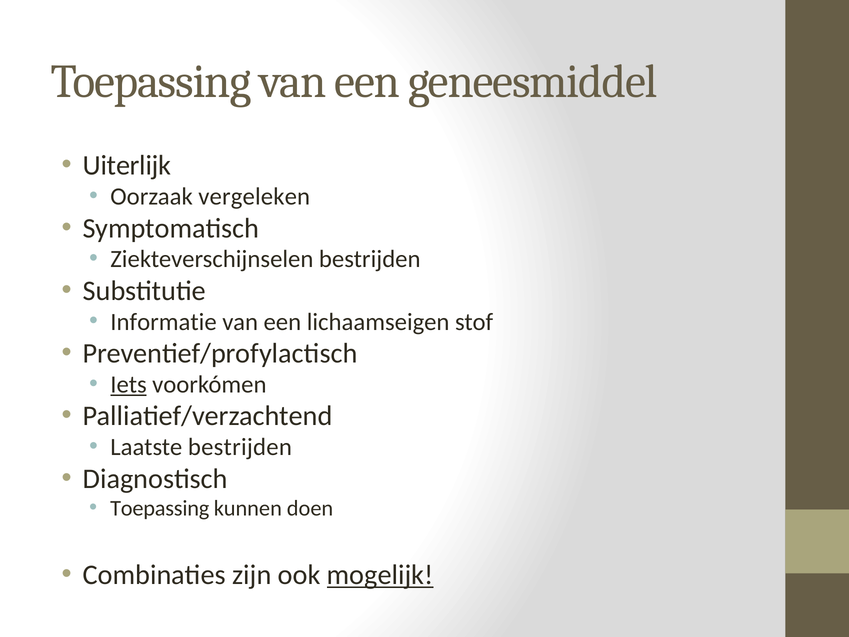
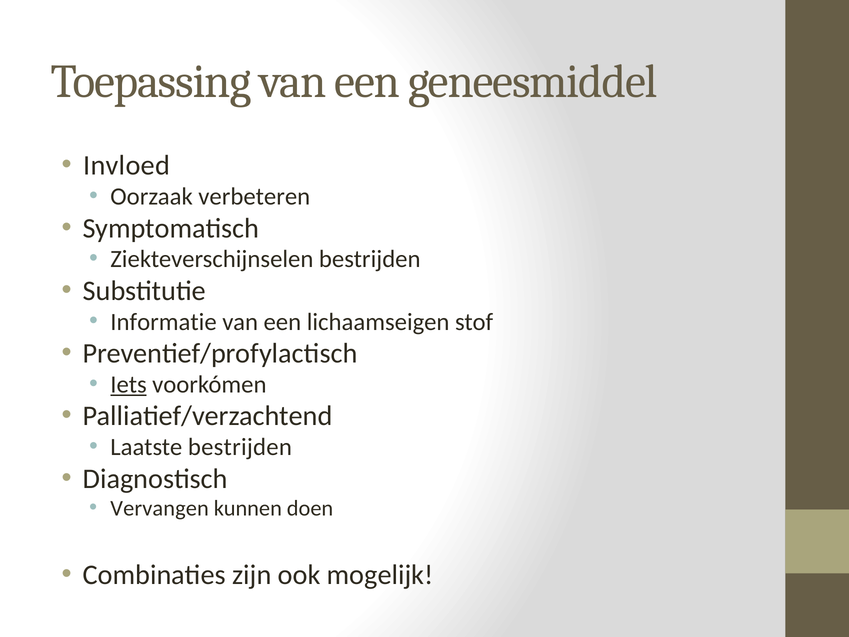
Uiterlijk: Uiterlijk -> Invloed
vergeleken: vergeleken -> verbeteren
Toepassing at (160, 508): Toepassing -> Vervangen
mogelijk underline: present -> none
